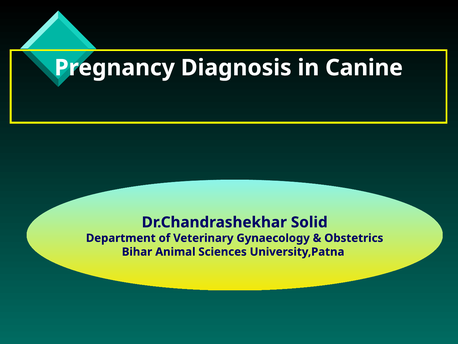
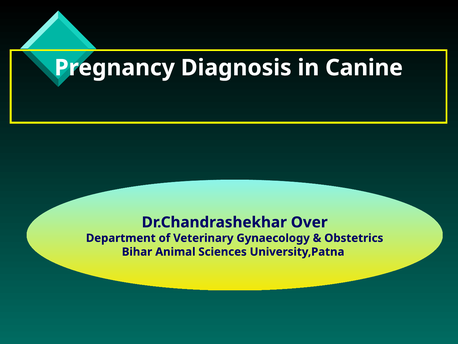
Solid: Solid -> Over
